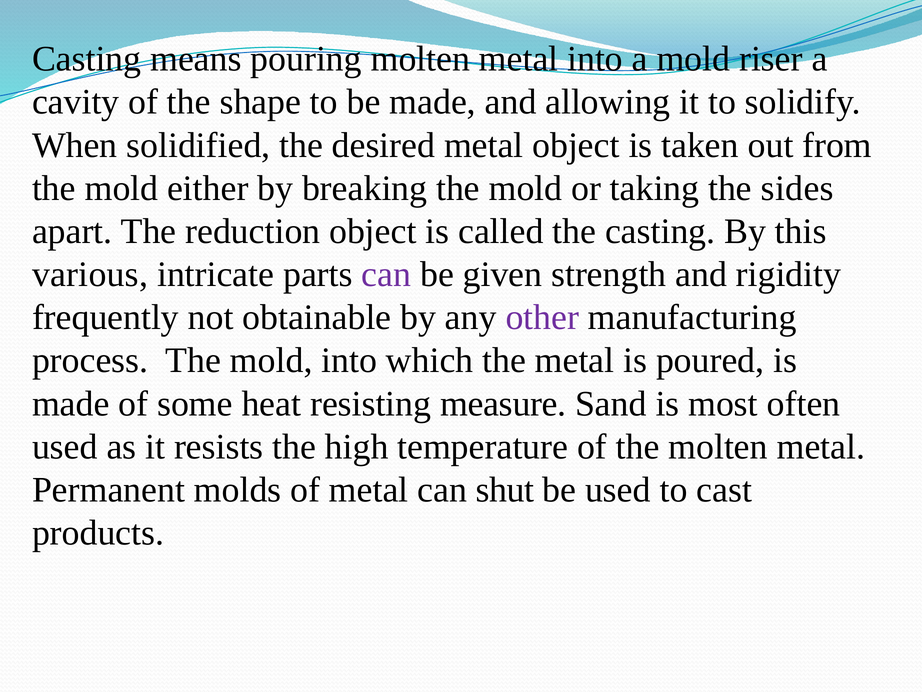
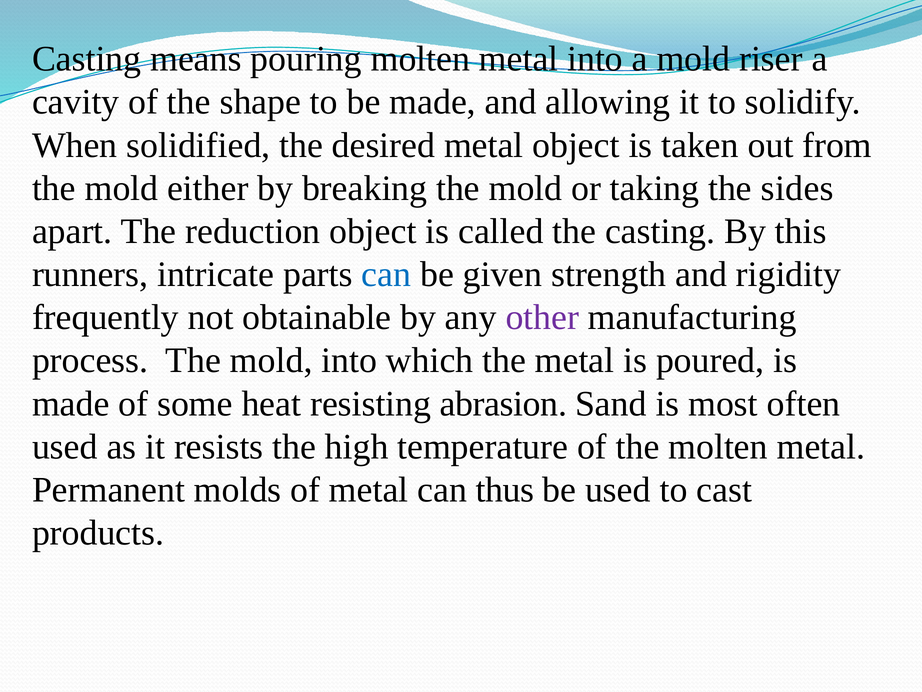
various: various -> runners
can at (386, 274) colour: purple -> blue
measure: measure -> abrasion
shut: shut -> thus
